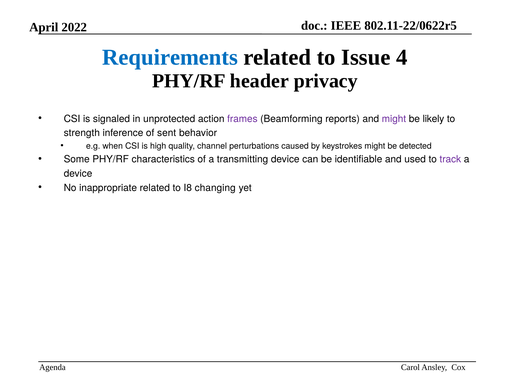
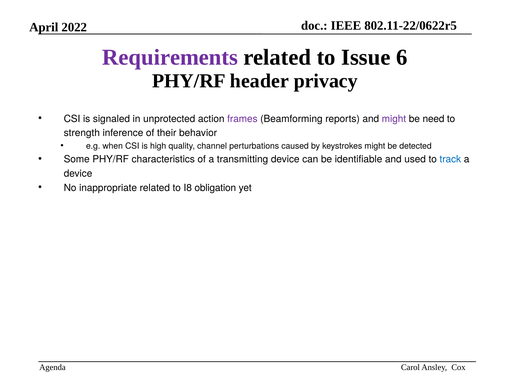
Requirements colour: blue -> purple
4: 4 -> 6
likely: likely -> need
sent: sent -> their
track colour: purple -> blue
changing: changing -> obligation
